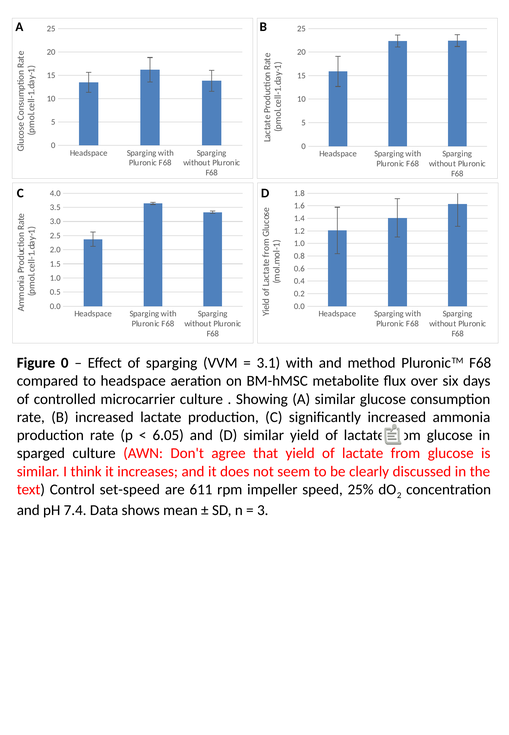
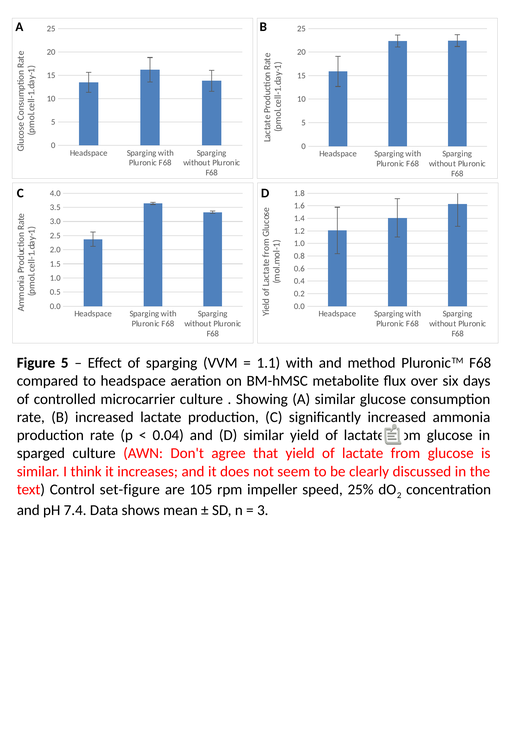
Figure 0: 0 -> 5
3.1: 3.1 -> 1.1
6.05: 6.05 -> 0.04
set-speed: set-speed -> set-figure
611: 611 -> 105
